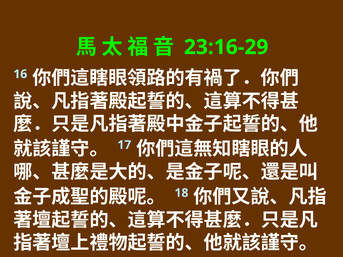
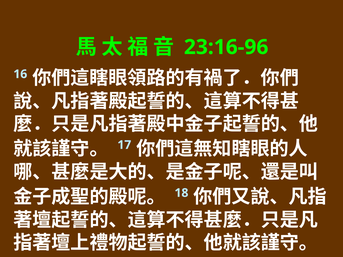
23:16-29: 23:16-29 -> 23:16-96
